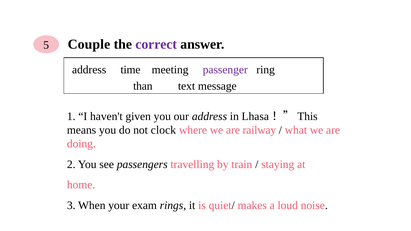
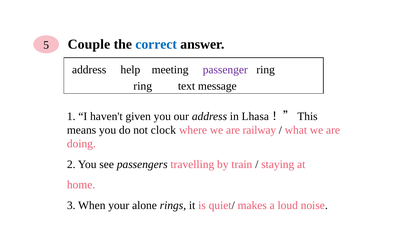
correct colour: purple -> blue
time: time -> help
than at (143, 86): than -> ring
exam: exam -> alone
